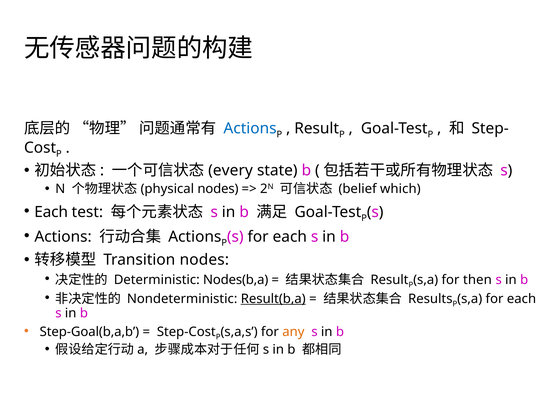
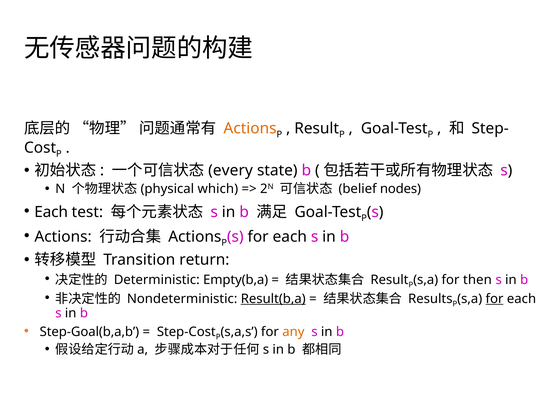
Actions at (250, 129) colour: blue -> orange
nodes at (218, 189): nodes -> which
which: which -> nodes
Transition nodes: nodes -> return
Nodes(b,a: Nodes(b,a -> Empty(b,a
for at (495, 299) underline: none -> present
